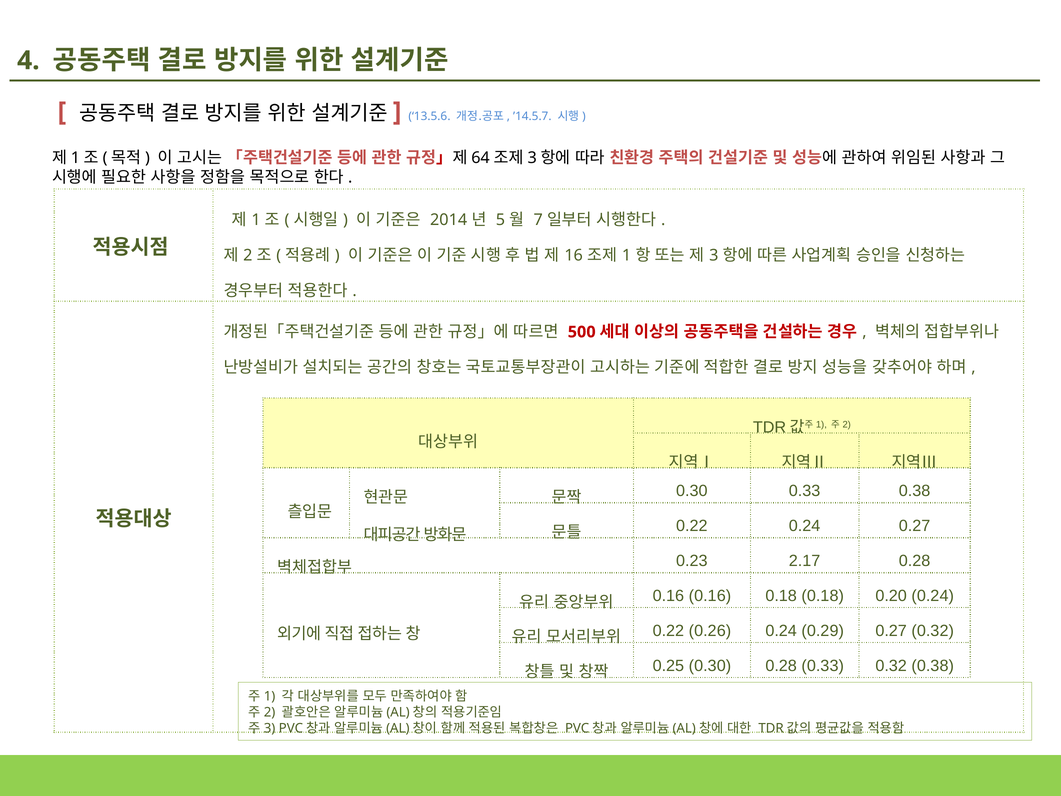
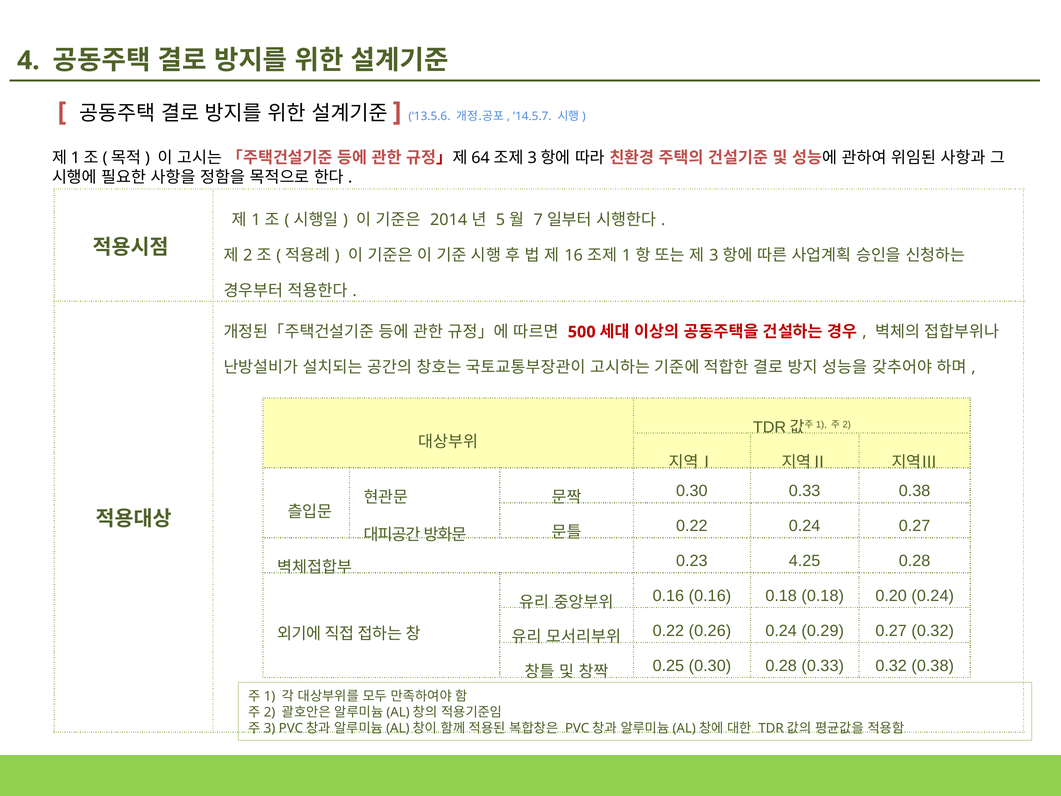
2.17: 2.17 -> 4.25
